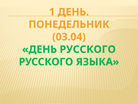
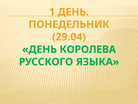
03.04: 03.04 -> 29.04
ДЕНЬ РУССКОГО: РУССКОГО -> КОРОЛЕВА
